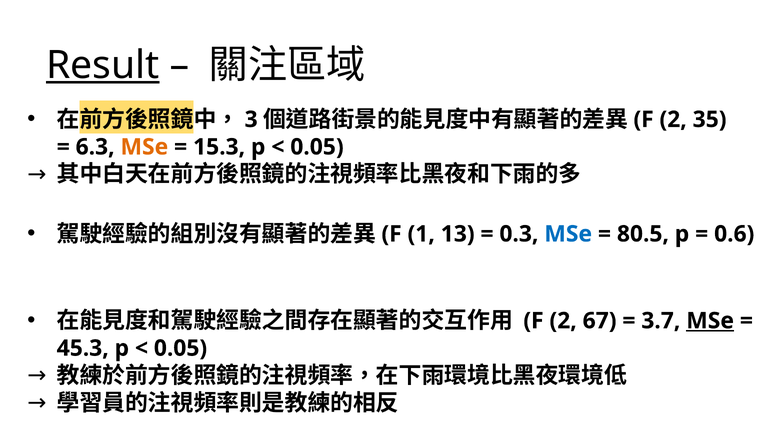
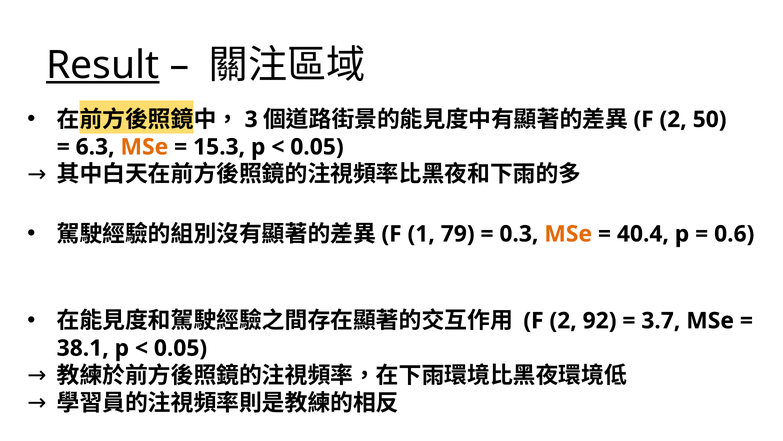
35: 35 -> 50
13: 13 -> 79
MSe at (568, 234) colour: blue -> orange
80.5: 80.5 -> 40.4
67: 67 -> 92
MSe at (710, 320) underline: present -> none
45.3: 45.3 -> 38.1
